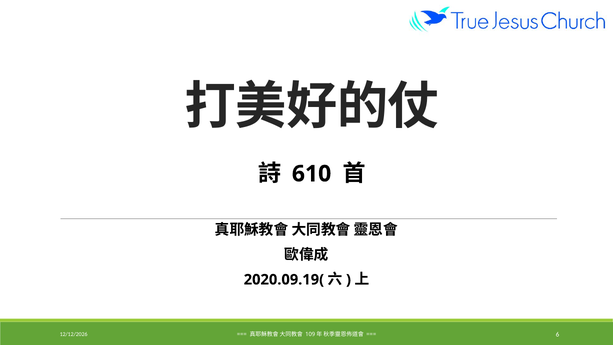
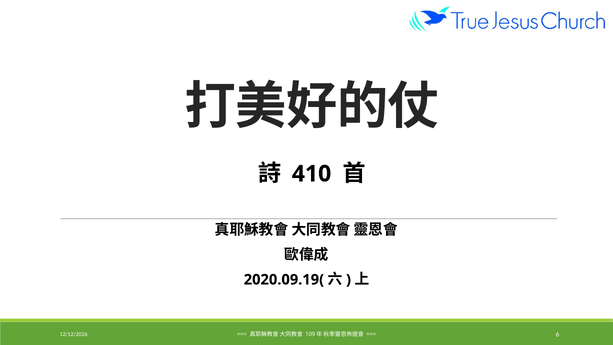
610: 610 -> 410
